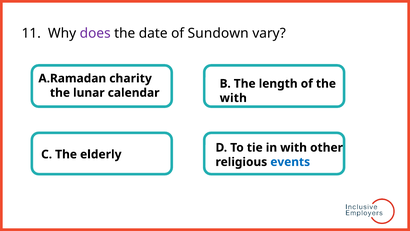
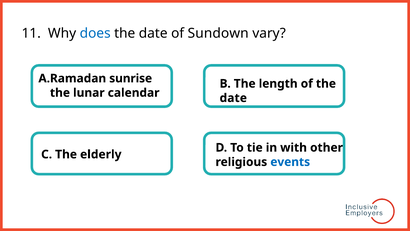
does colour: purple -> blue
charity: charity -> sunrise
with at (233, 98): with -> date
